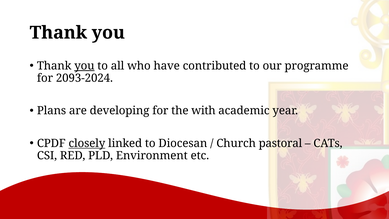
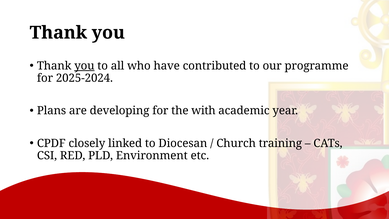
2093-2024: 2093-2024 -> 2025-2024
closely underline: present -> none
pastoral: pastoral -> training
